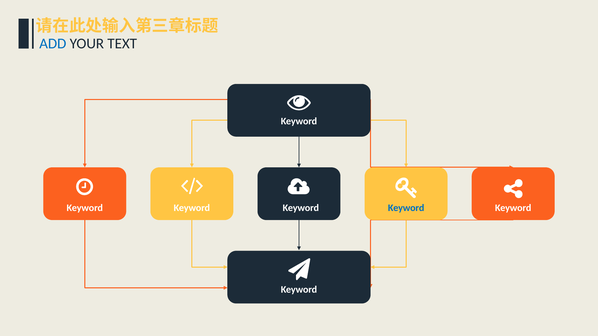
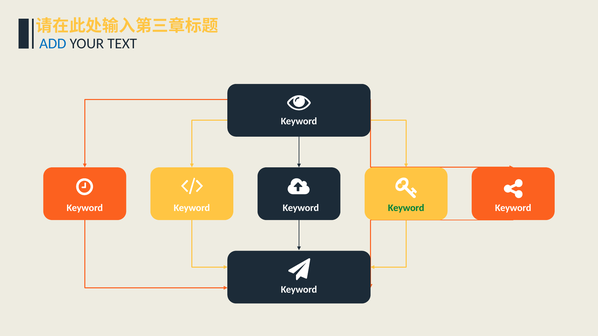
Keyword at (406, 208) colour: blue -> green
